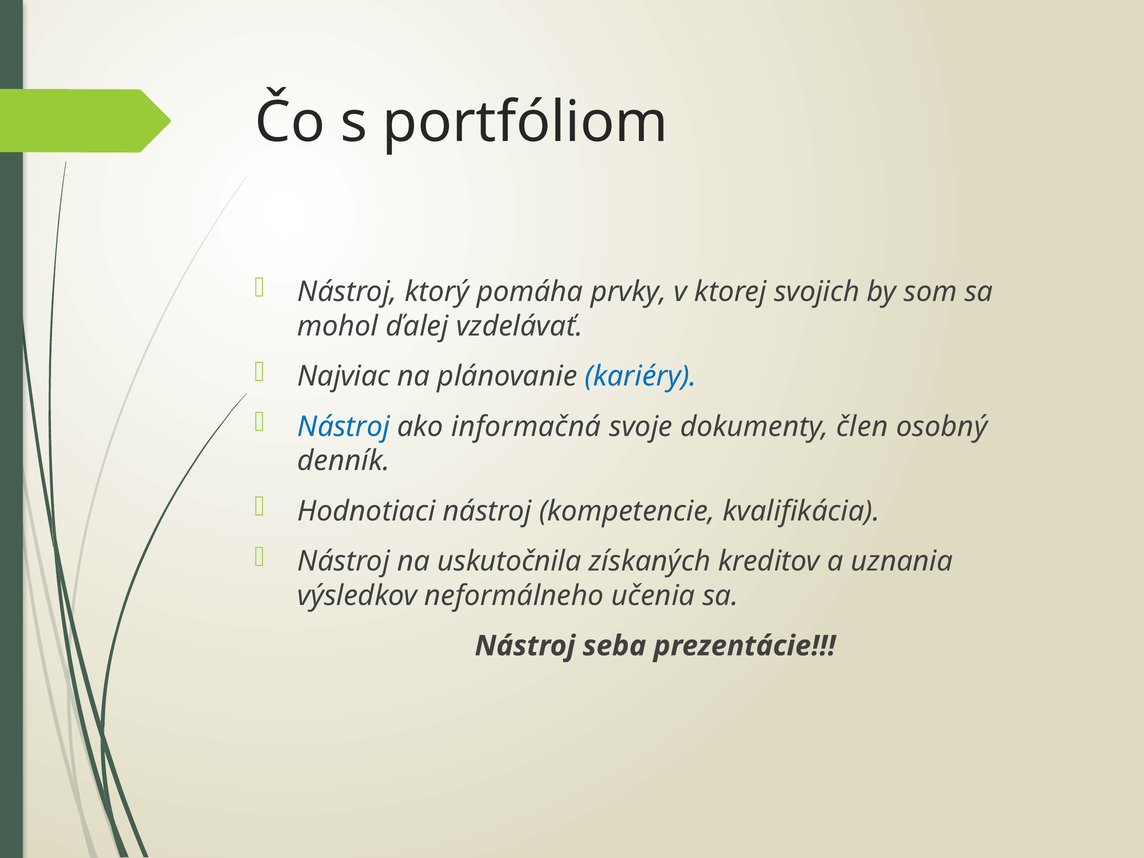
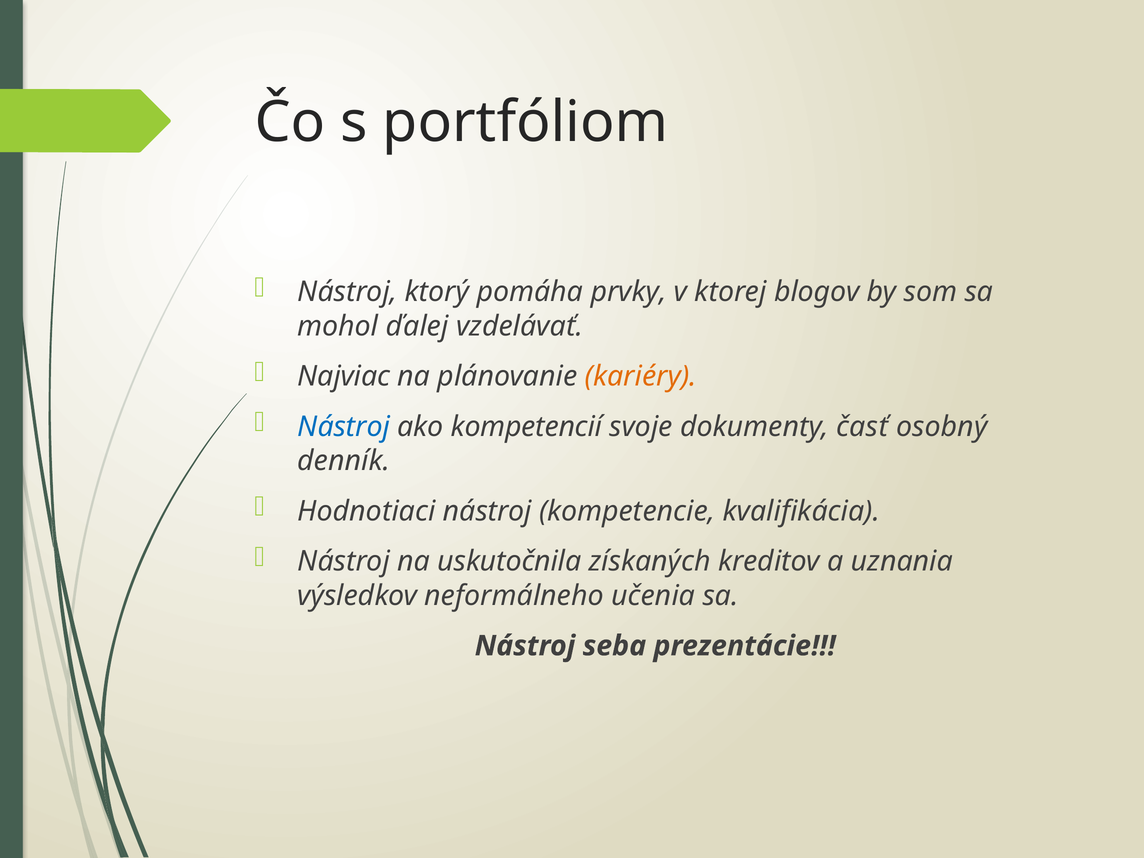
svojich: svojich -> blogov
kariéry colour: blue -> orange
informačná: informačná -> kompetencií
člen: člen -> časť
